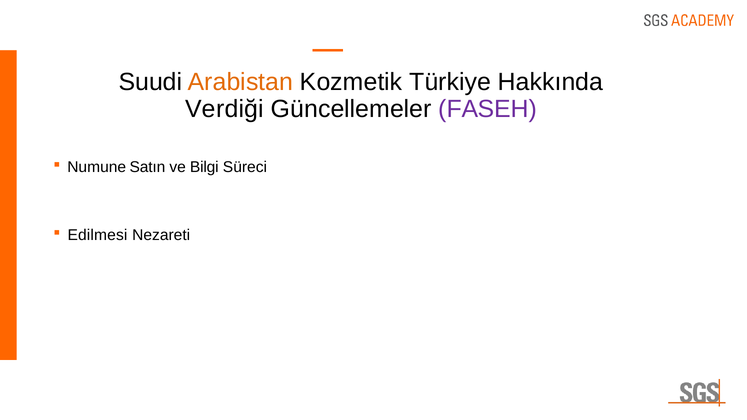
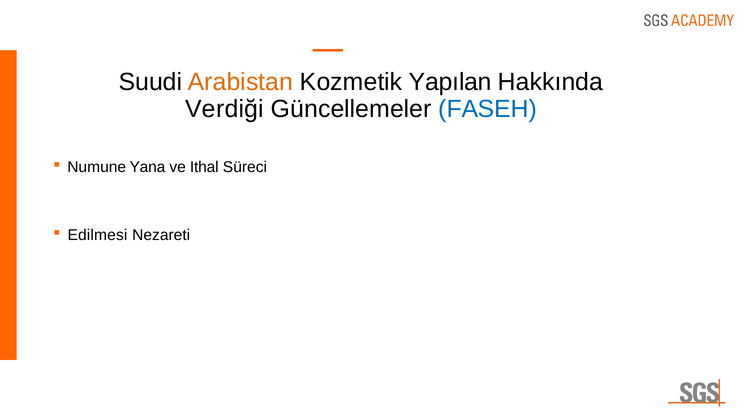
Türkiye: Türkiye -> Yapılan
FASEH colour: purple -> blue
Satın: Satın -> Yana
Bilgi: Bilgi -> Ithal
